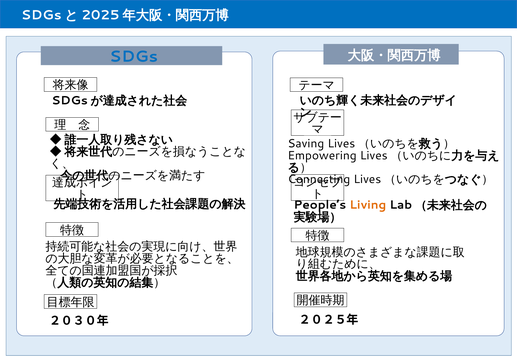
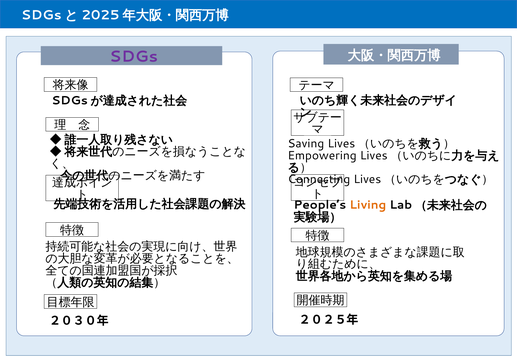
SDGs colour: blue -> purple
